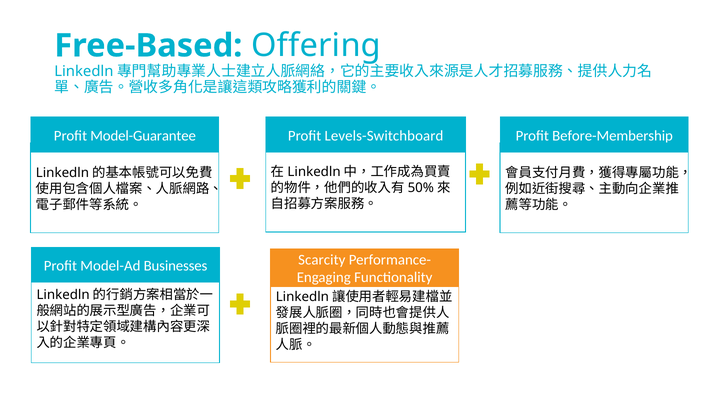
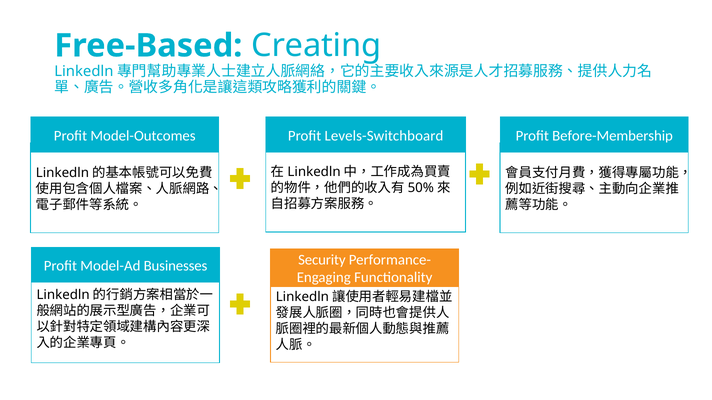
Offering: Offering -> Creating
Model-Guarantee: Model-Guarantee -> Model-Outcomes
Scarcity: Scarcity -> Security
